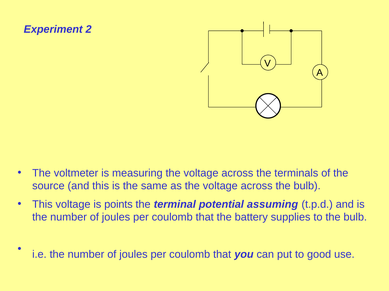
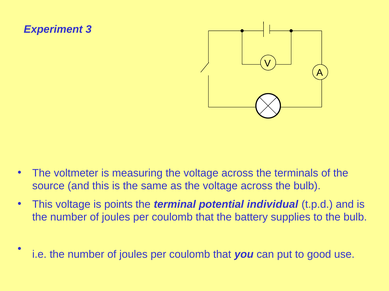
2: 2 -> 3
assuming: assuming -> individual
